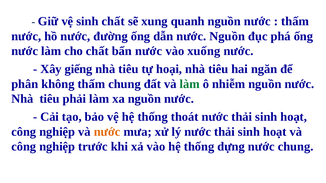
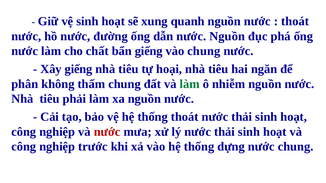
vệ sinh chất: chất -> hoạt
thấm at (295, 21): thấm -> thoát
bẩn nước: nước -> giếng
vào xuống: xuống -> chung
nước at (107, 132) colour: orange -> red
